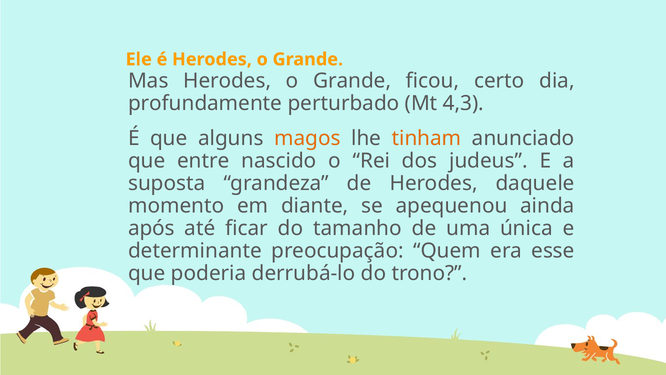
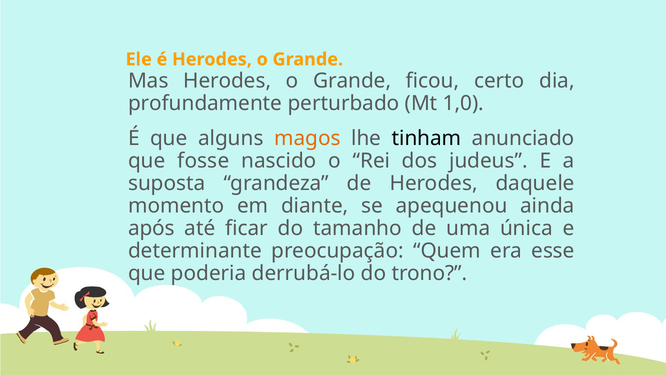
4,3: 4,3 -> 1,0
tinham colour: orange -> black
entre: entre -> fosse
